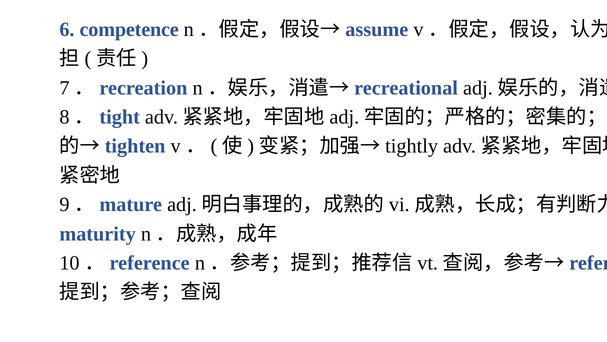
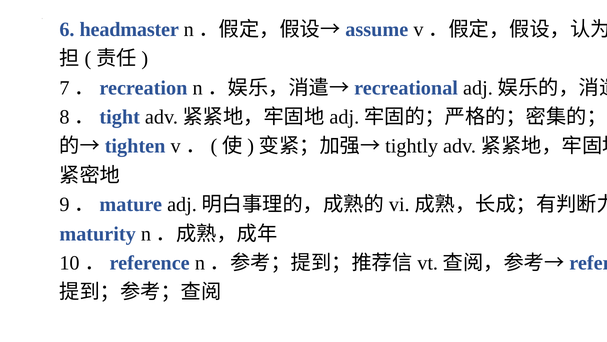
competence: competence -> headmaster
